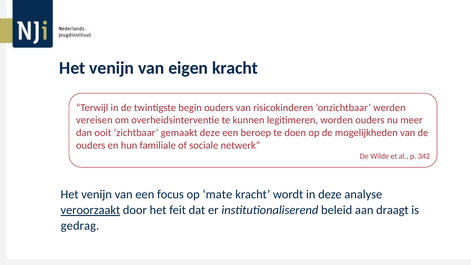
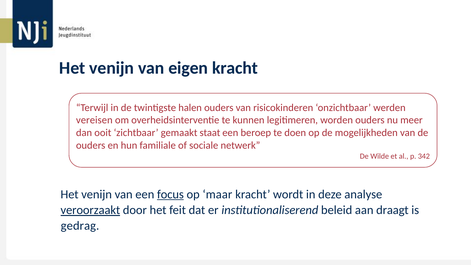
begin: begin -> halen
gemaakt deze: deze -> staat
focus underline: none -> present
mate: mate -> maar
